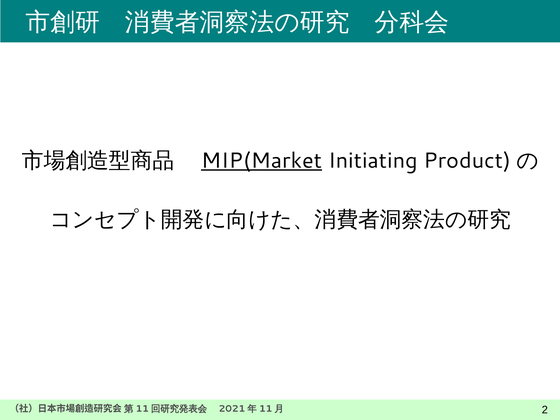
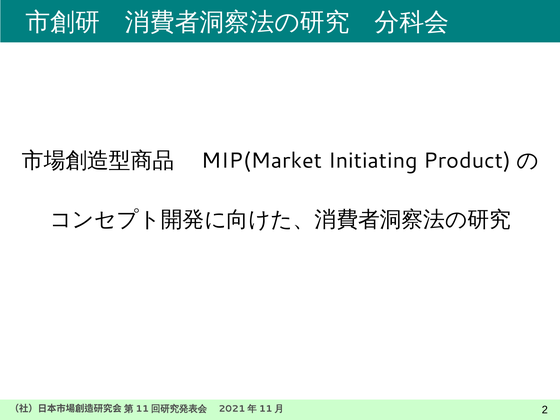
MIP(Market underline: present -> none
